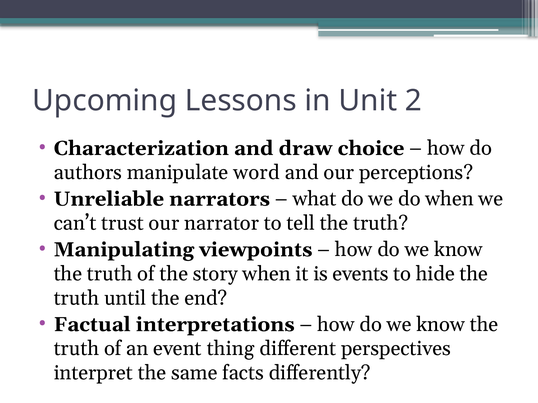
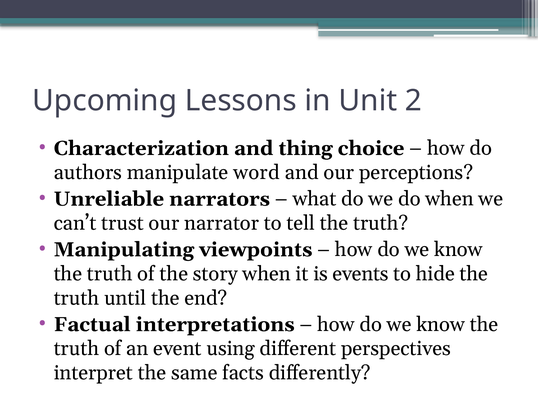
draw: draw -> thing
thing: thing -> using
